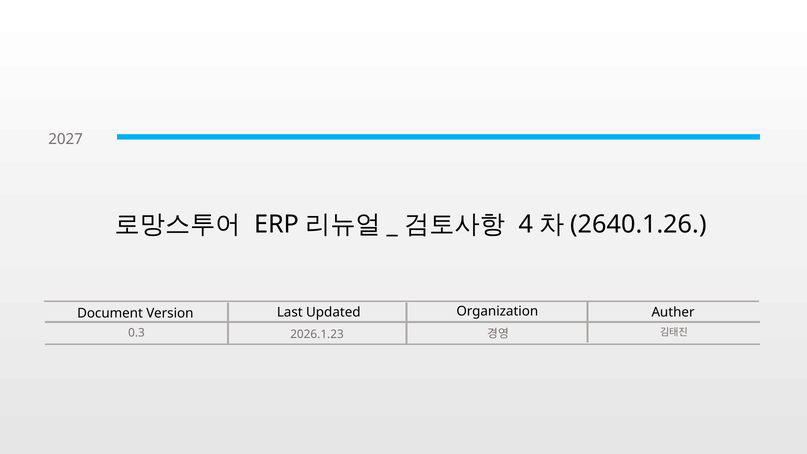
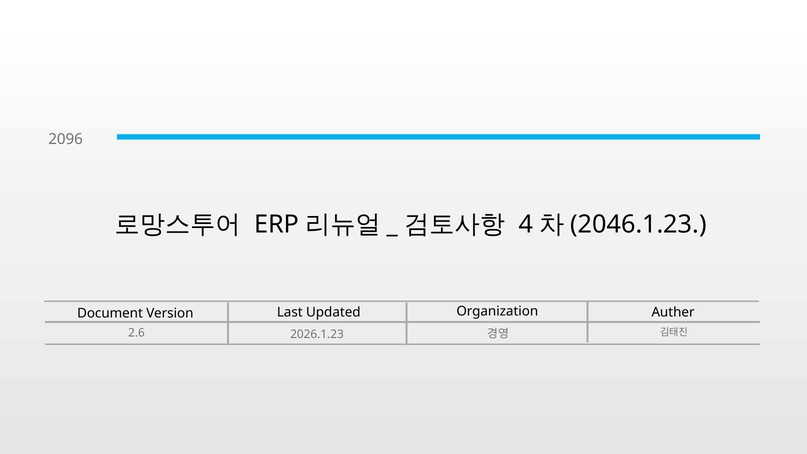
2027: 2027 -> 2096
2640.1.26: 2640.1.26 -> 2046.1.23
0.3: 0.3 -> 2.6
